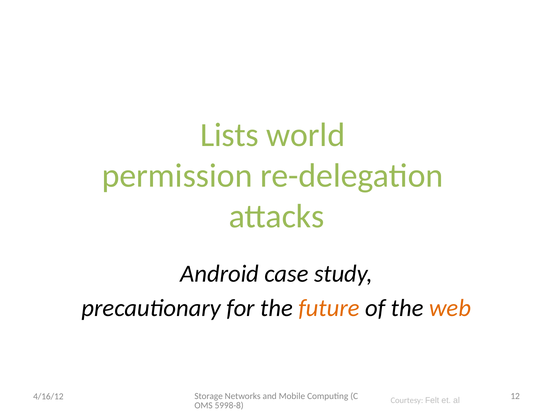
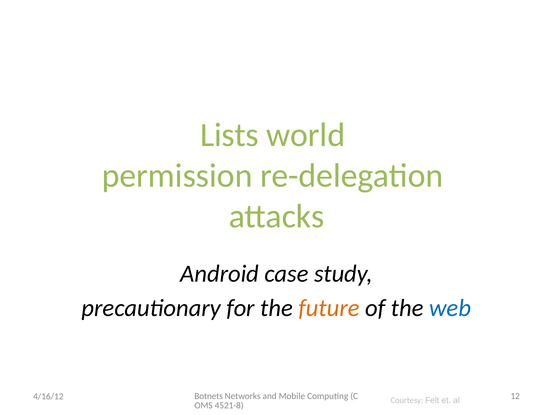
web colour: orange -> blue
Storage: Storage -> Botnets
5998-8: 5998-8 -> 4521-8
